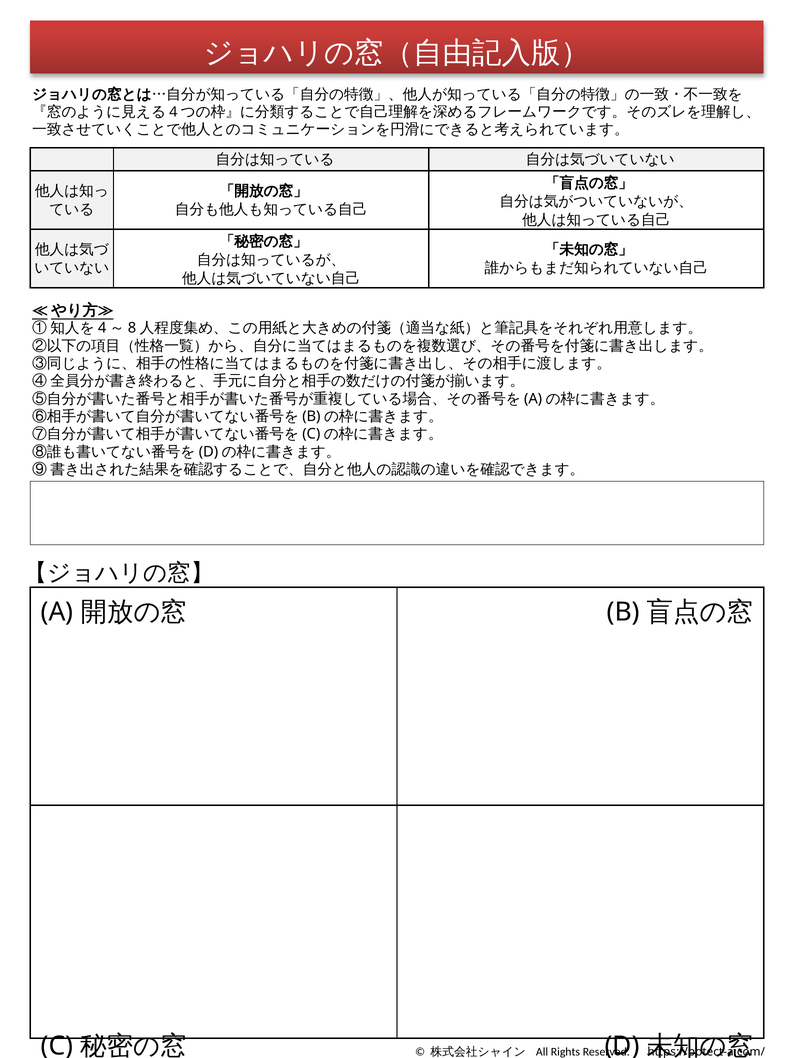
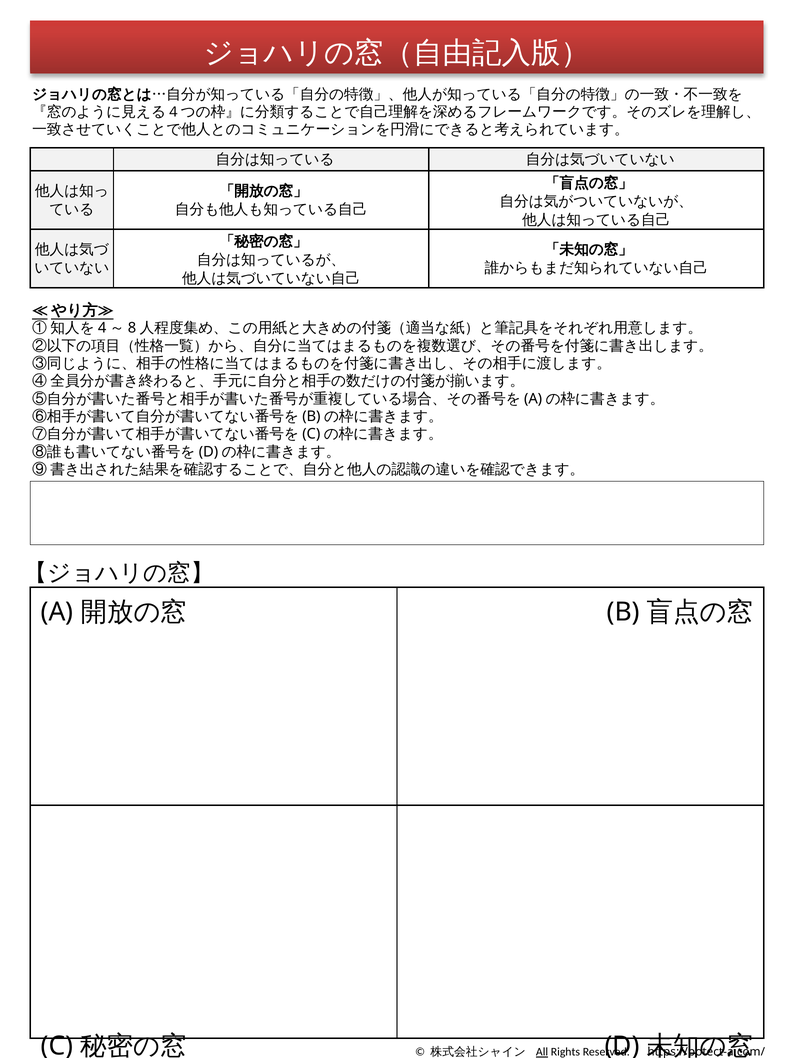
All underline: none -> present
